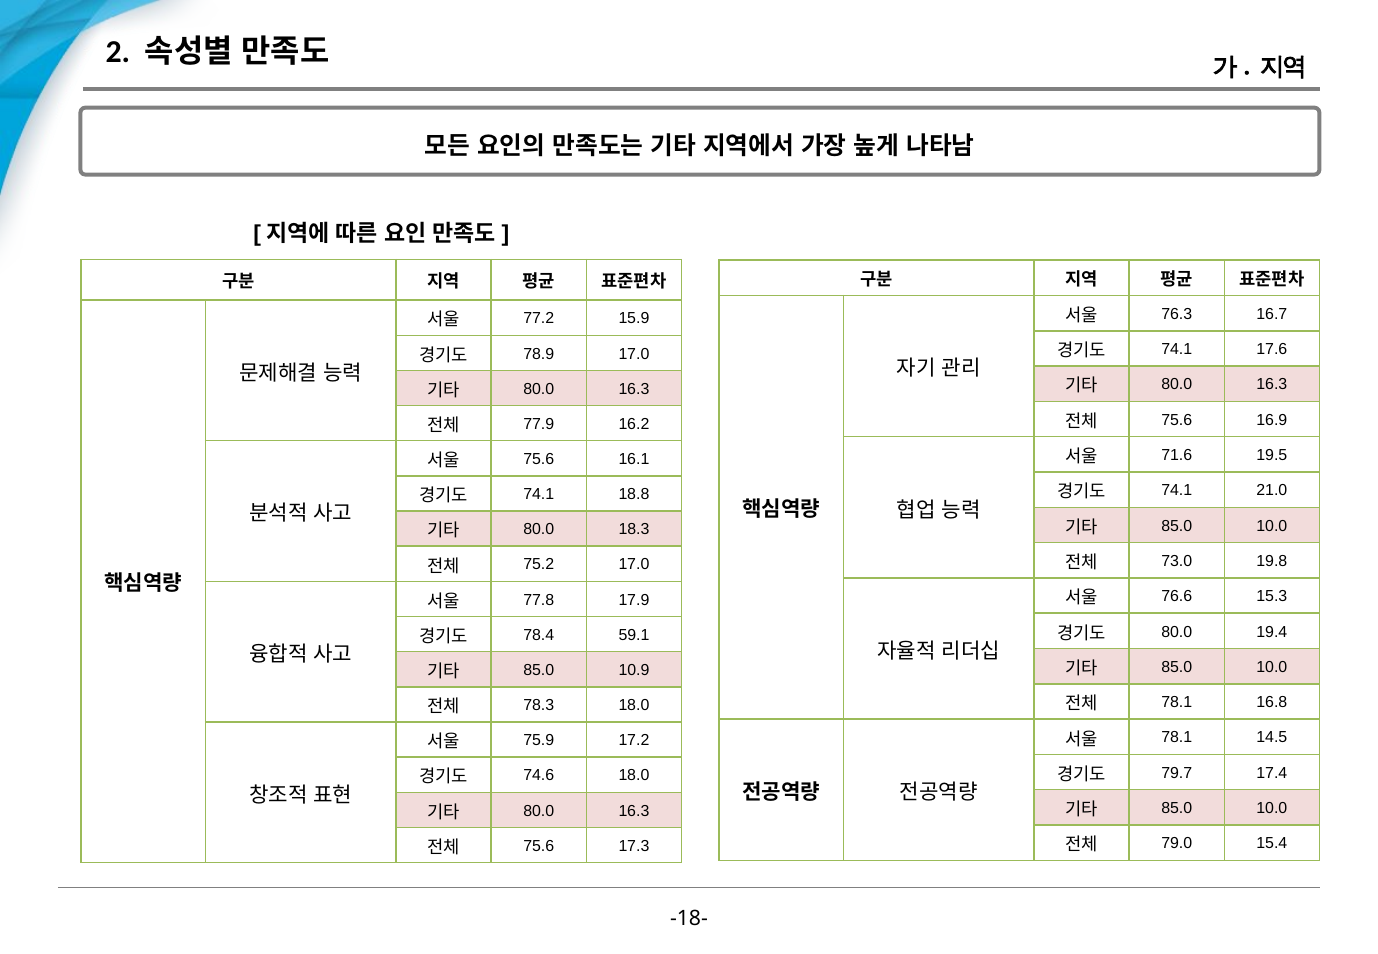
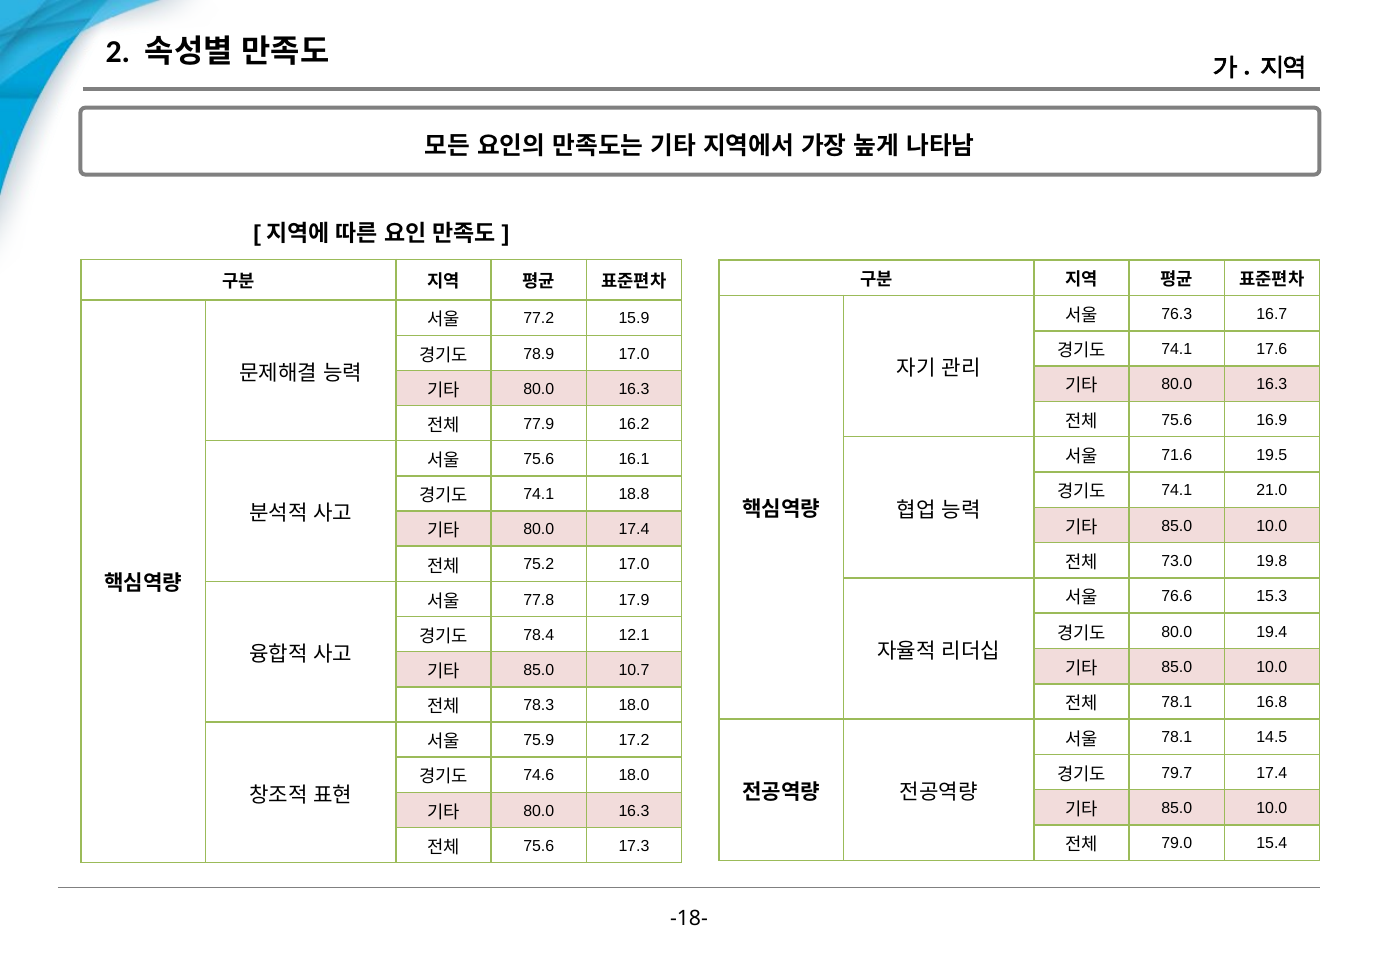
80.0 18.3: 18.3 -> 17.4
59.1: 59.1 -> 12.1
10.9: 10.9 -> 10.7
